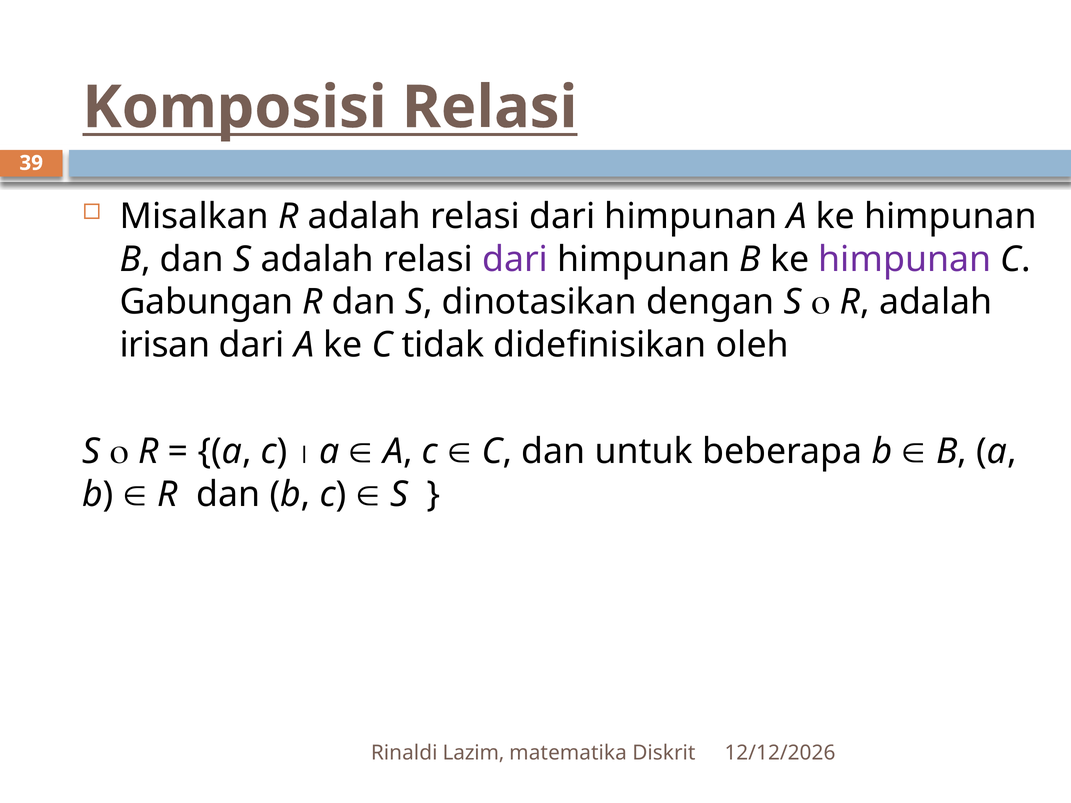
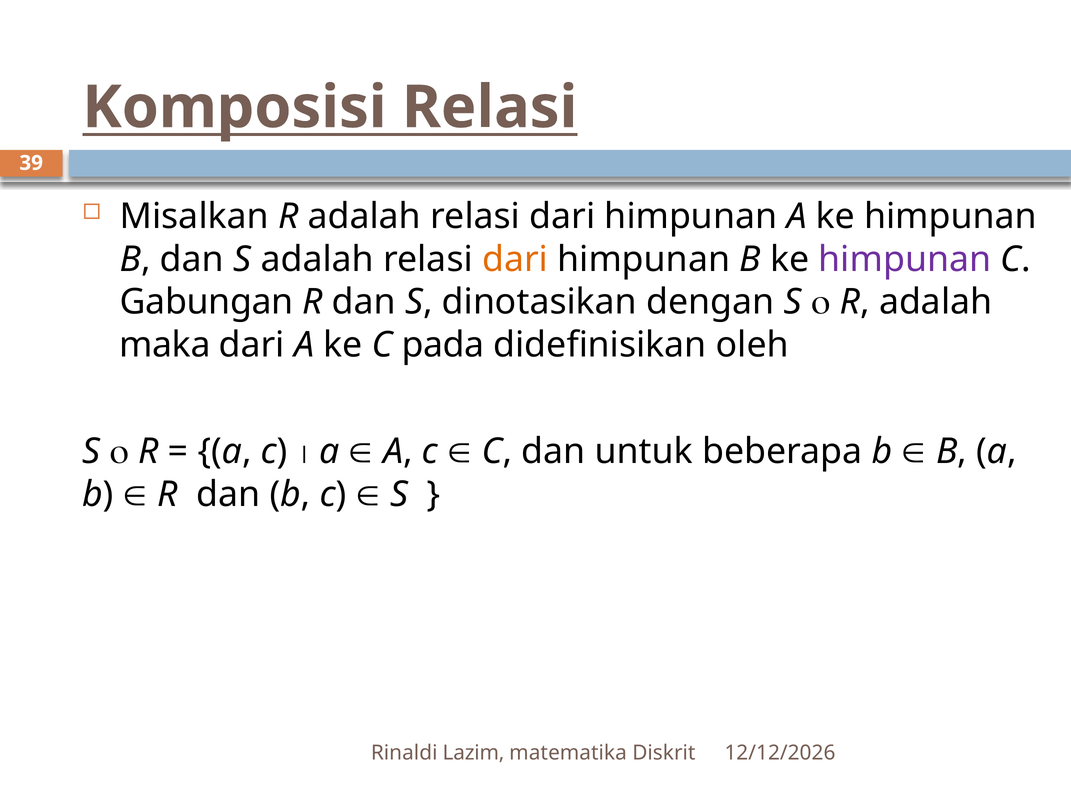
dari at (515, 259) colour: purple -> orange
irisan: irisan -> maka
tidak: tidak -> pada
